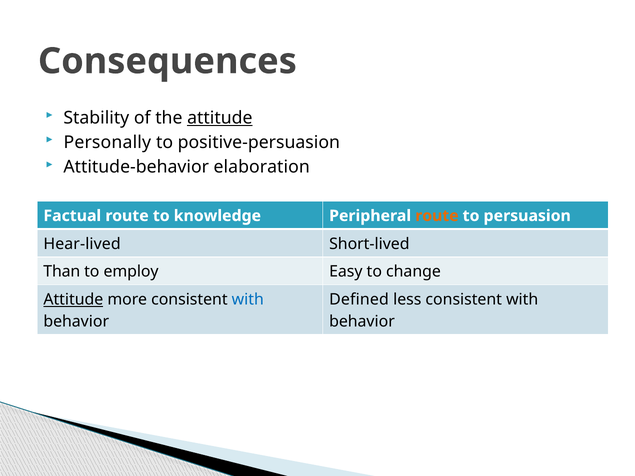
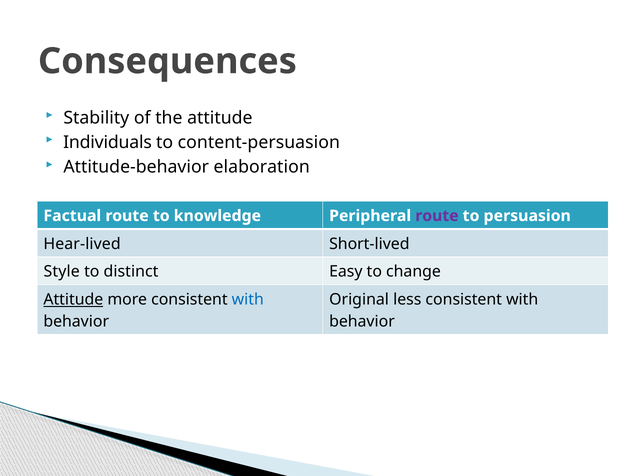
attitude at (220, 118) underline: present -> none
Personally: Personally -> Individuals
positive-persuasion: positive-persuasion -> content-persuasion
route at (437, 216) colour: orange -> purple
Than: Than -> Style
employ: employ -> distinct
Defined: Defined -> Original
